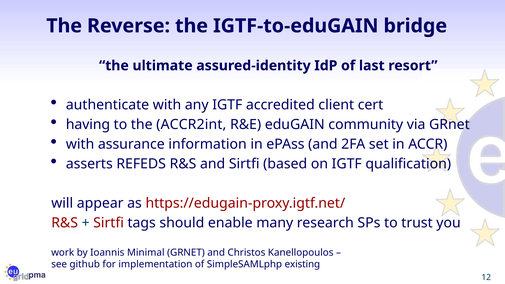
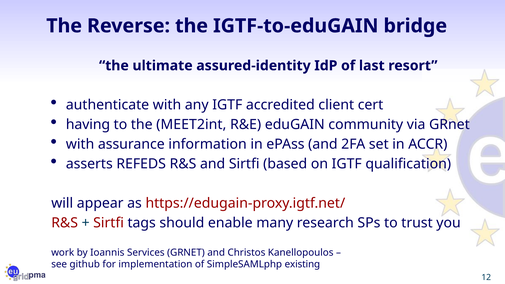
ACCR2int: ACCR2int -> MEET2int
Minimal: Minimal -> Services
